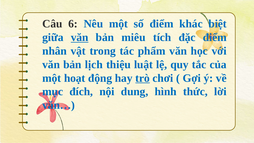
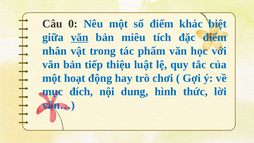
6: 6 -> 0
lịch: lịch -> tiếp
trò underline: present -> none
